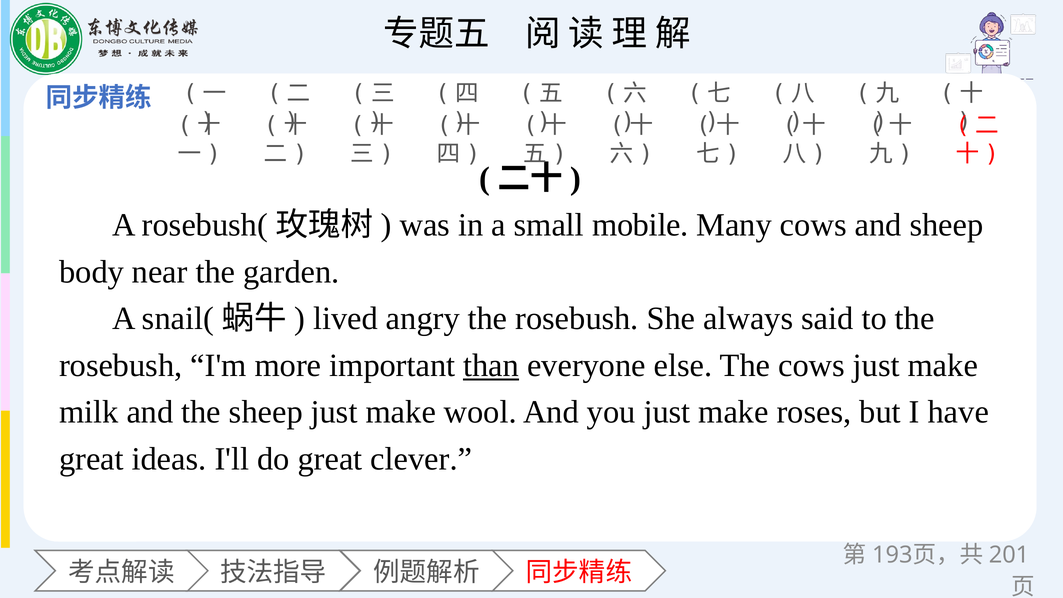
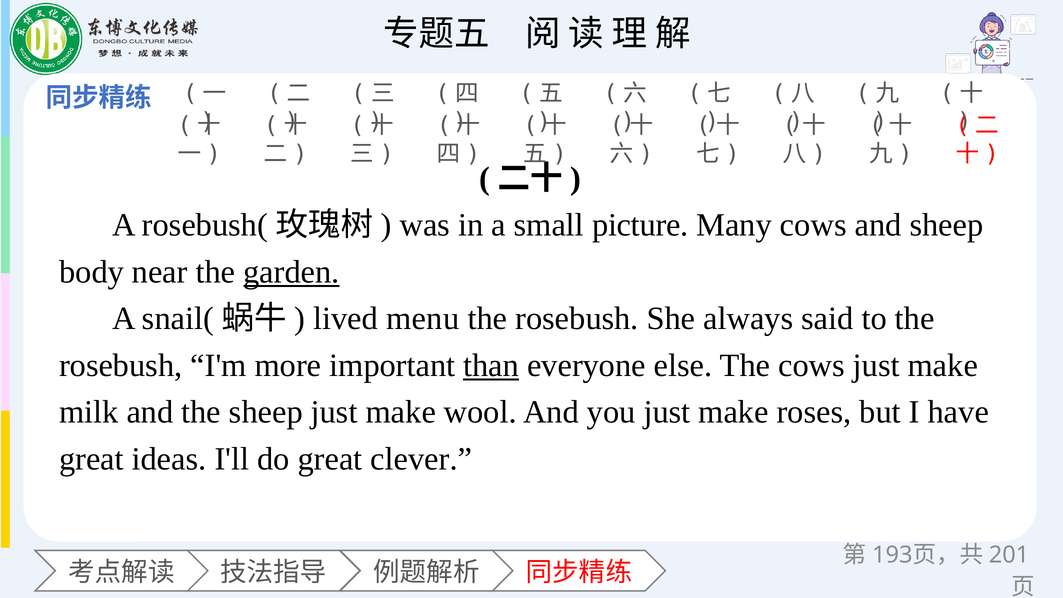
mobile: mobile -> picture
garden underline: none -> present
angry: angry -> menu
